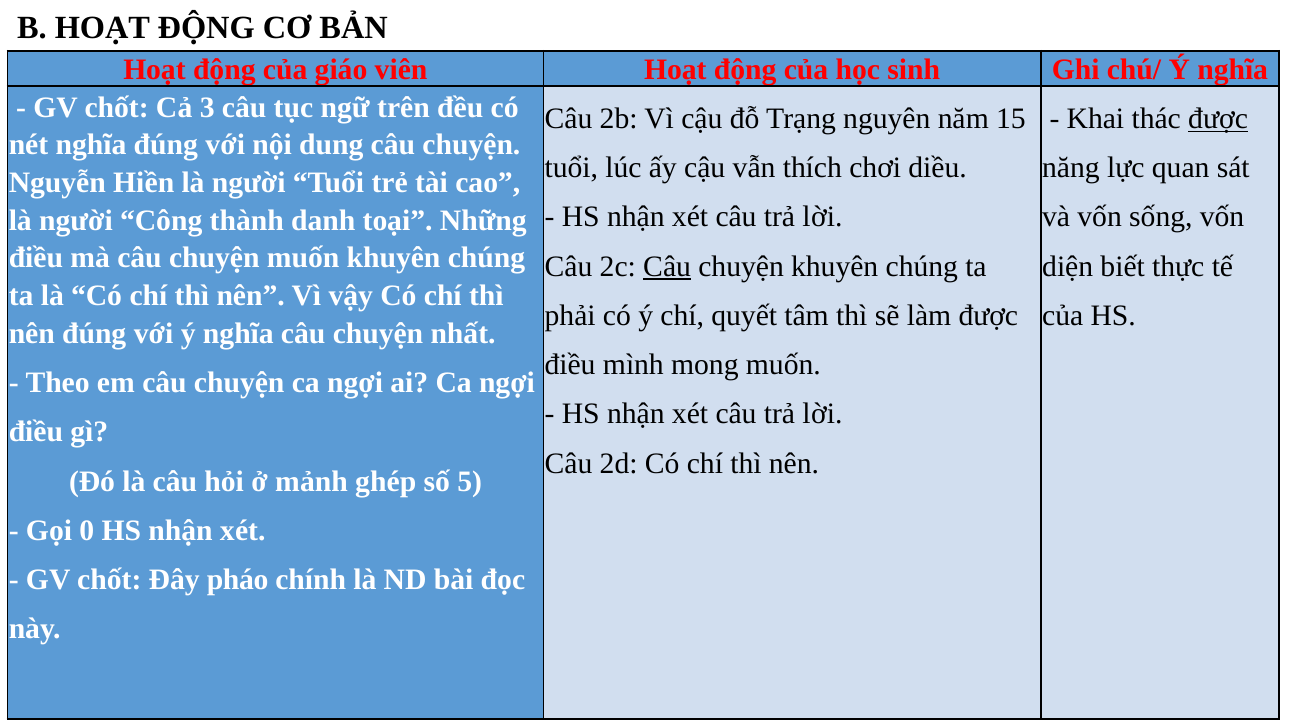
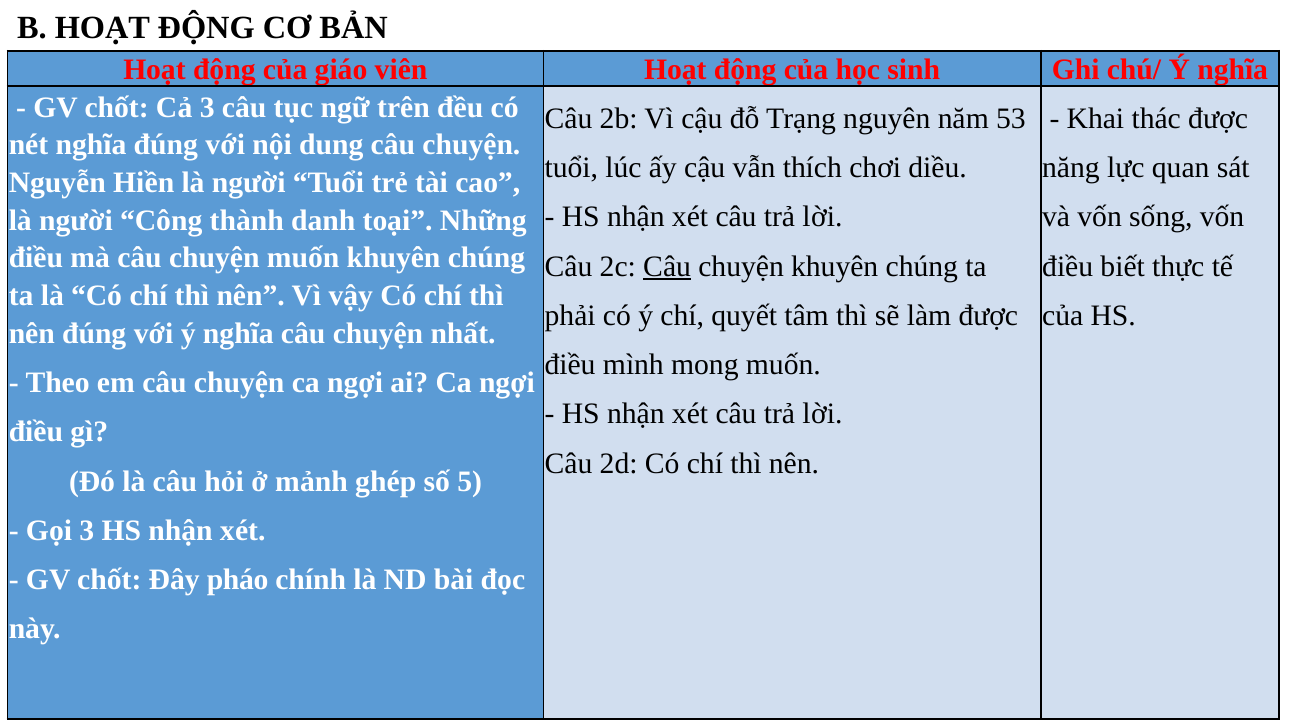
15: 15 -> 53
được at (1218, 119) underline: present -> none
diện at (1068, 267): diện -> điều
Gọi 0: 0 -> 3
